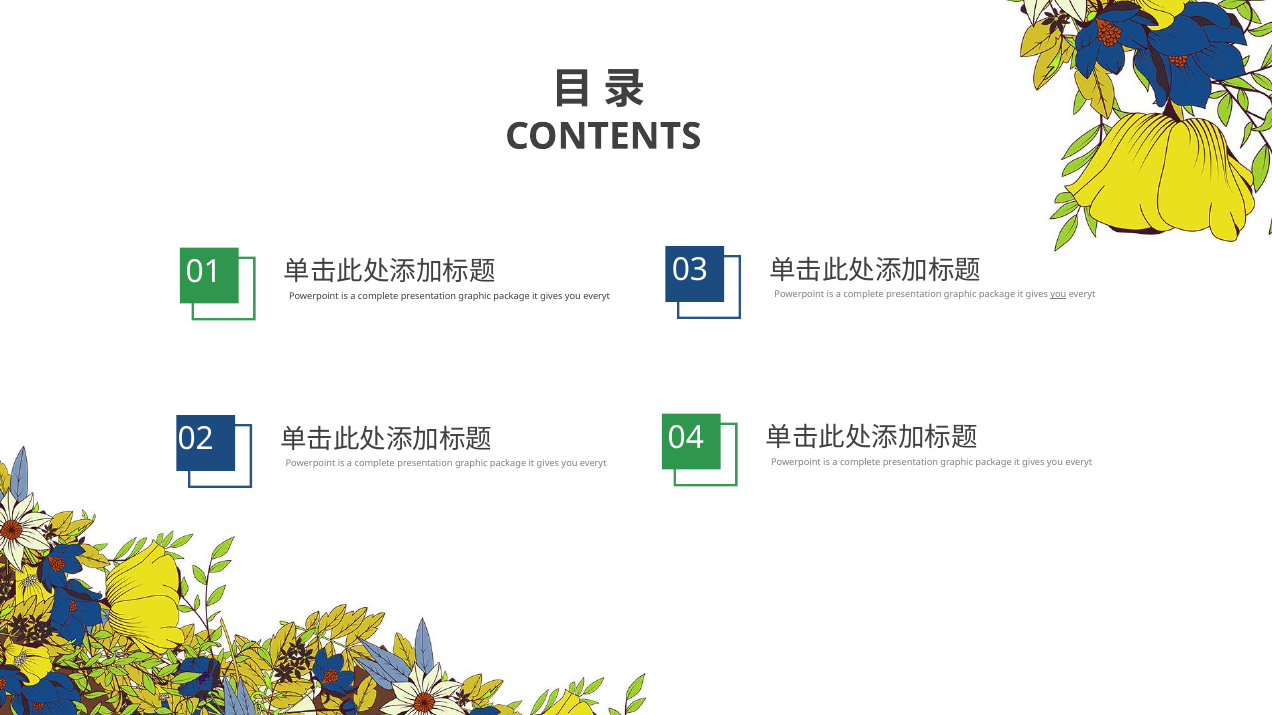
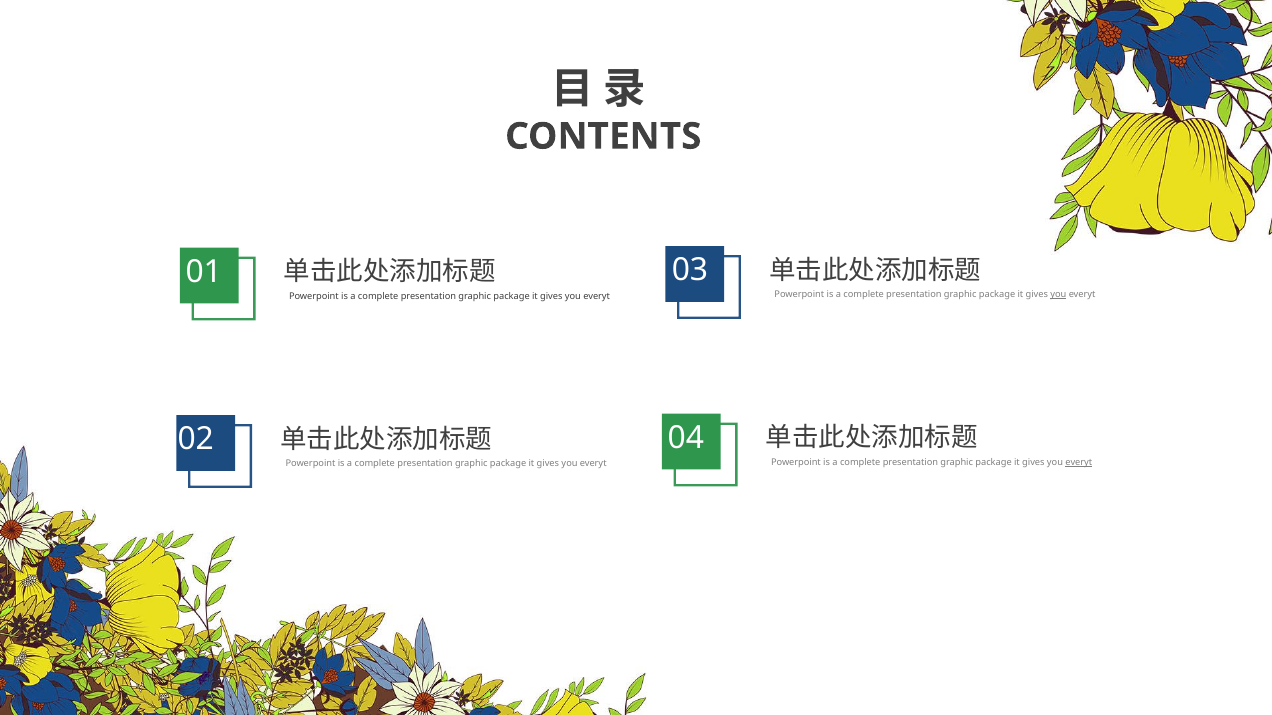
everyt at (1079, 463) underline: none -> present
